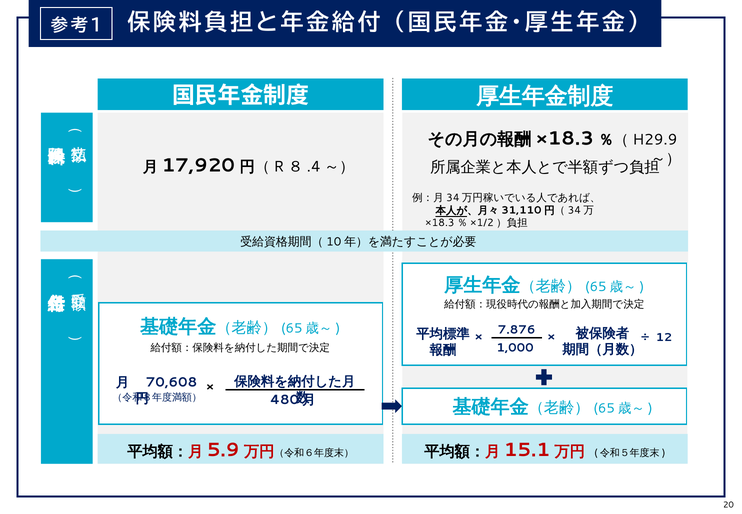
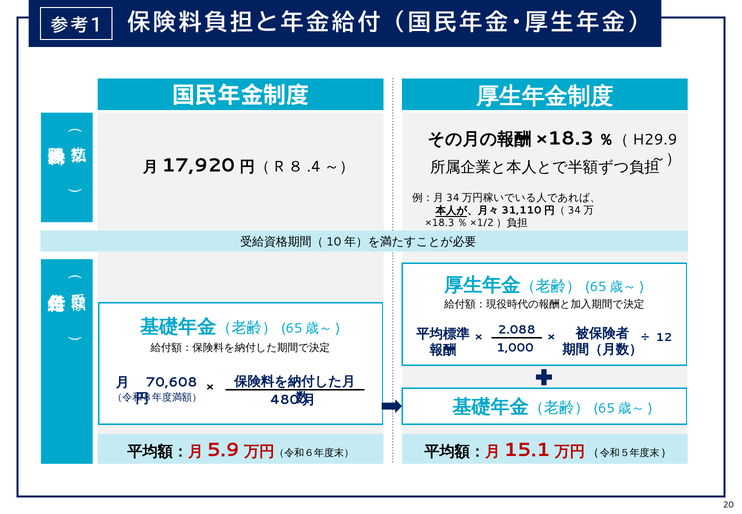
7.876: 7.876 -> 2.088
